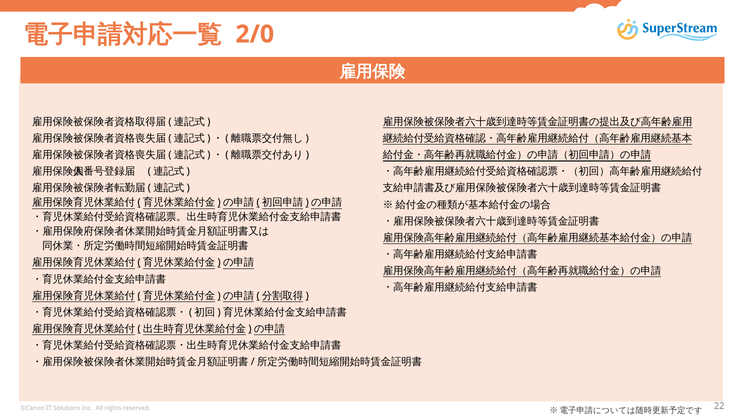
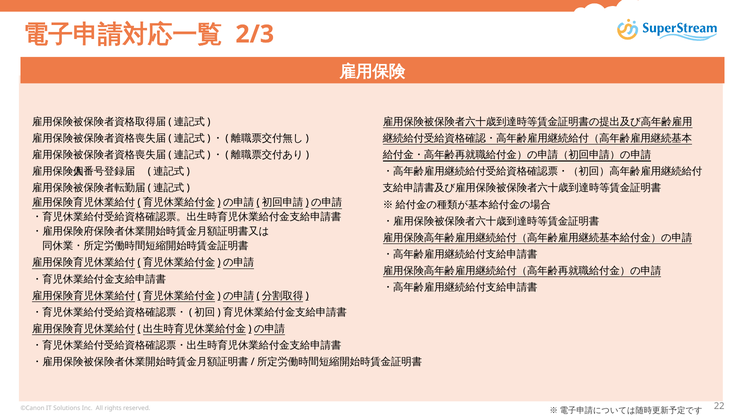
2/0: 2/0 -> 2/3
